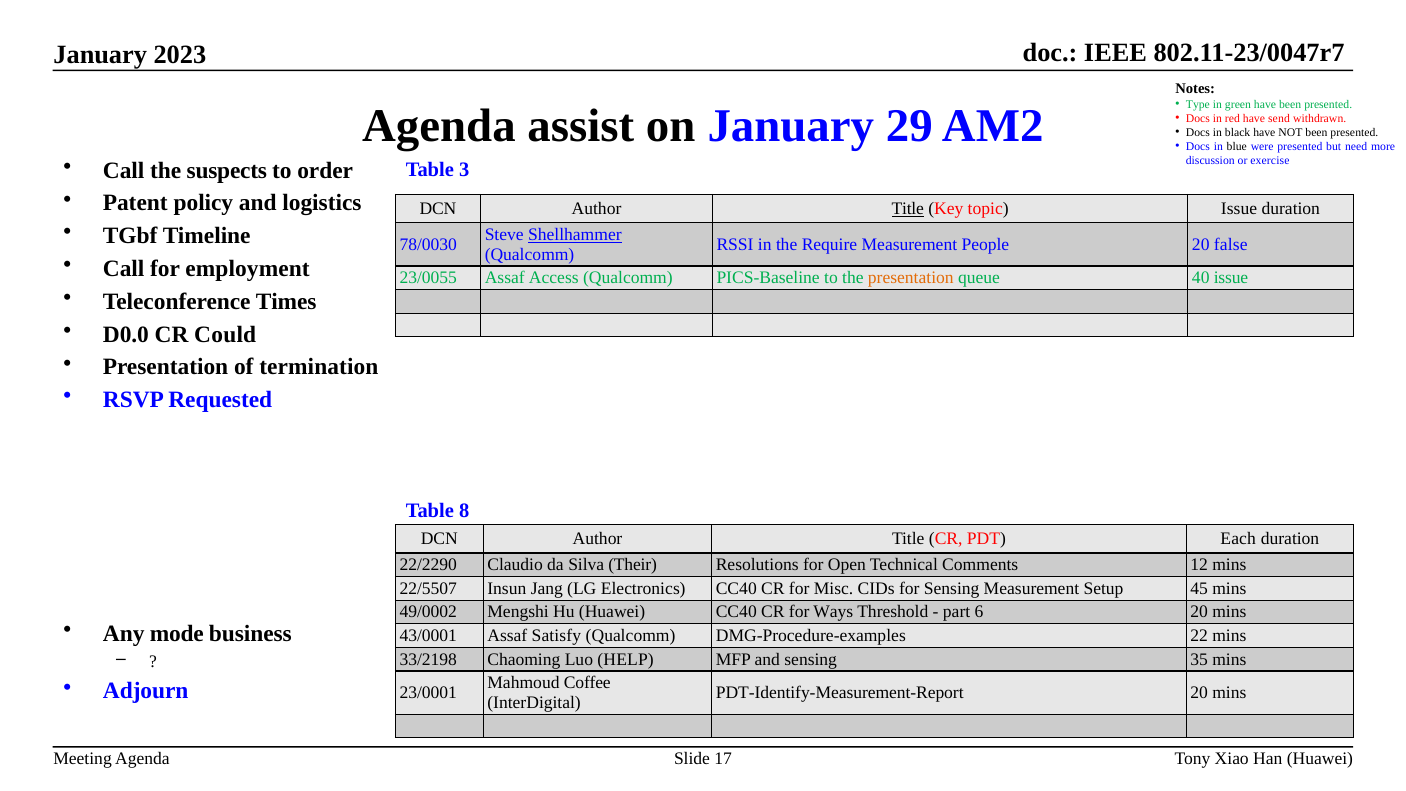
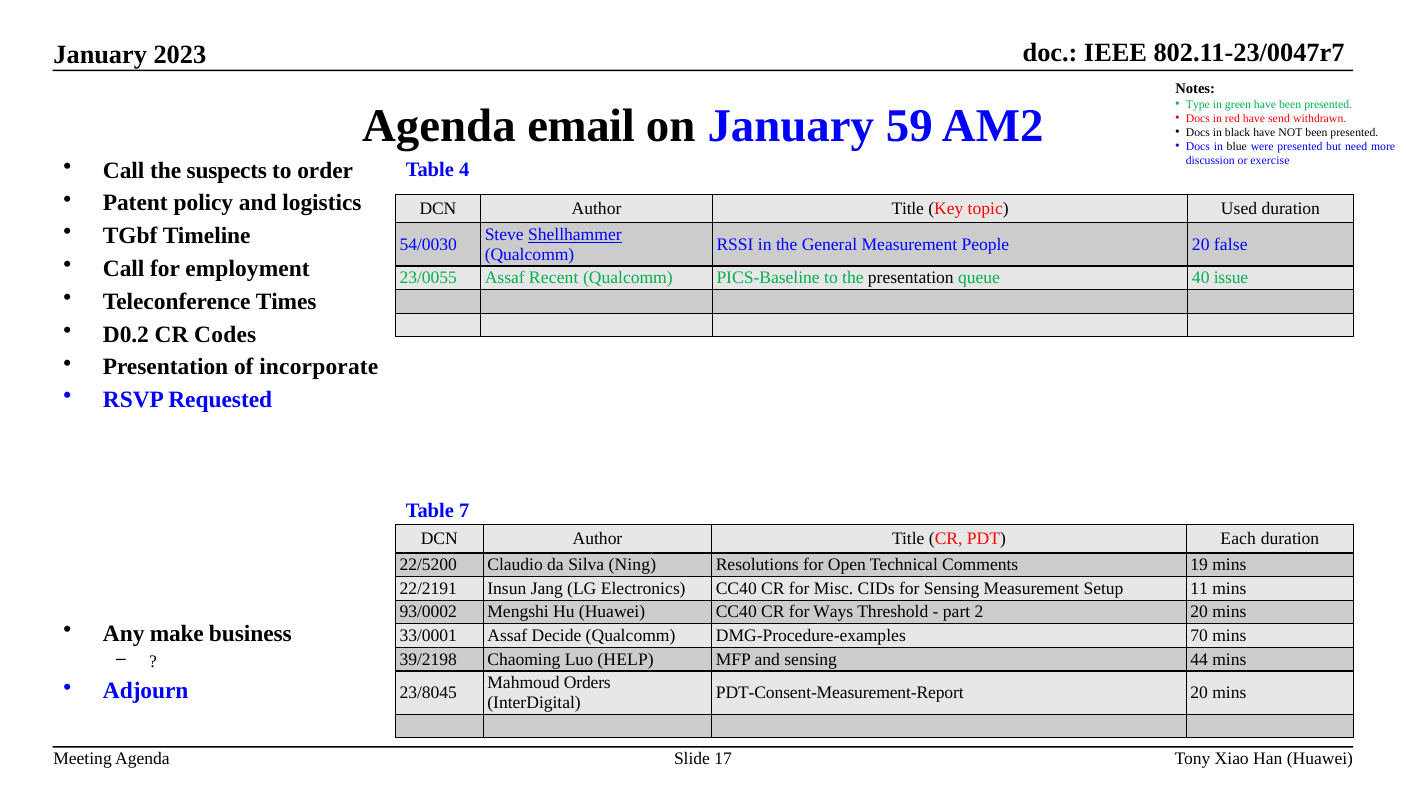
assist: assist -> email
29: 29 -> 59
3: 3 -> 4
Title at (908, 209) underline: present -> none
topic Issue: Issue -> Used
78/0030: 78/0030 -> 54/0030
Require: Require -> General
Access: Access -> Recent
presentation at (911, 278) colour: orange -> black
D0.0: D0.0 -> D0.2
Could: Could -> Codes
termination: termination -> incorporate
8: 8 -> 7
22/2290: 22/2290 -> 22/5200
Their: Their -> Ning
12: 12 -> 19
22/5507: 22/5507 -> 22/2191
45: 45 -> 11
49/0002: 49/0002 -> 93/0002
6: 6 -> 2
mode: mode -> make
43/0001: 43/0001 -> 33/0001
Satisfy: Satisfy -> Decide
22: 22 -> 70
33/2198: 33/2198 -> 39/2198
35: 35 -> 44
Coffee: Coffee -> Orders
23/0001: 23/0001 -> 23/8045
PDT-Identify-Measurement-Report: PDT-Identify-Measurement-Report -> PDT-Consent-Measurement-Report
